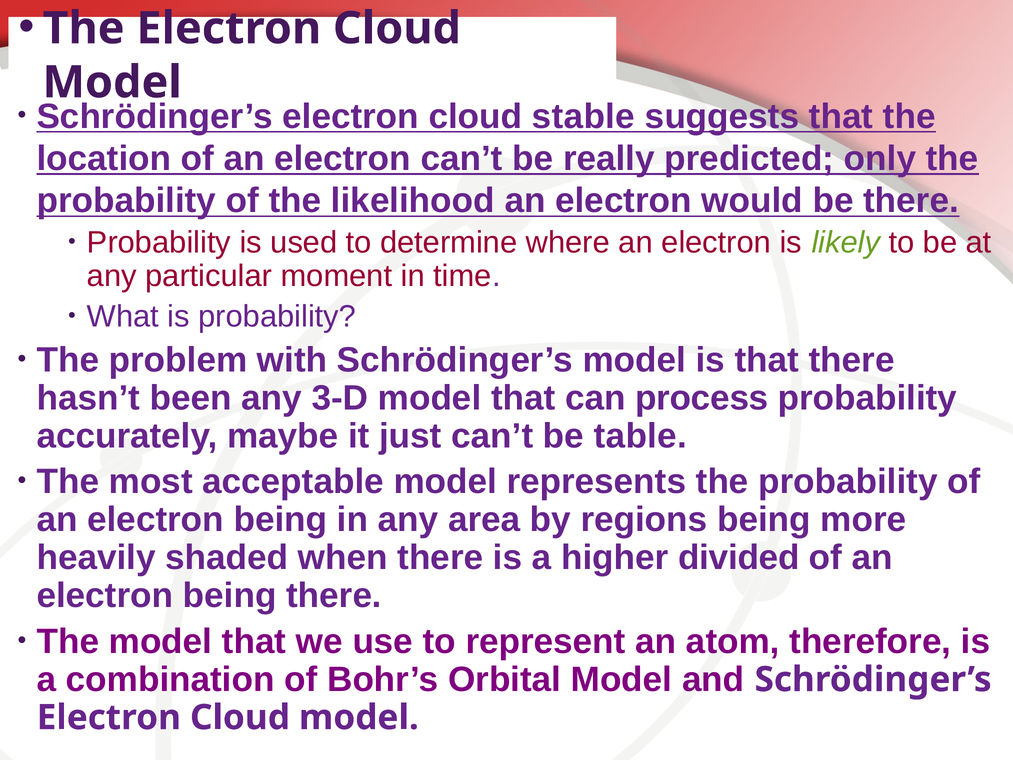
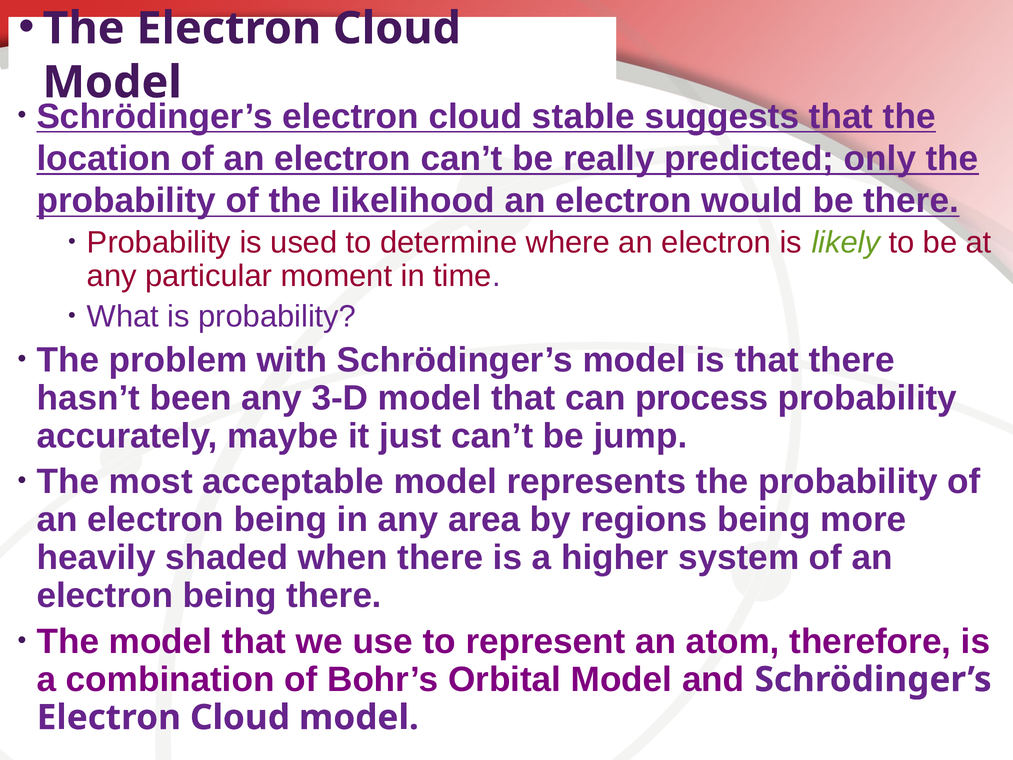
table: table -> jump
divided: divided -> system
